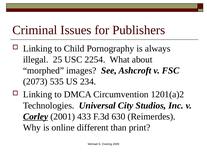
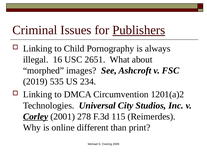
Publishers underline: none -> present
25: 25 -> 16
2254: 2254 -> 2651
2073: 2073 -> 2019
433: 433 -> 278
630: 630 -> 115
